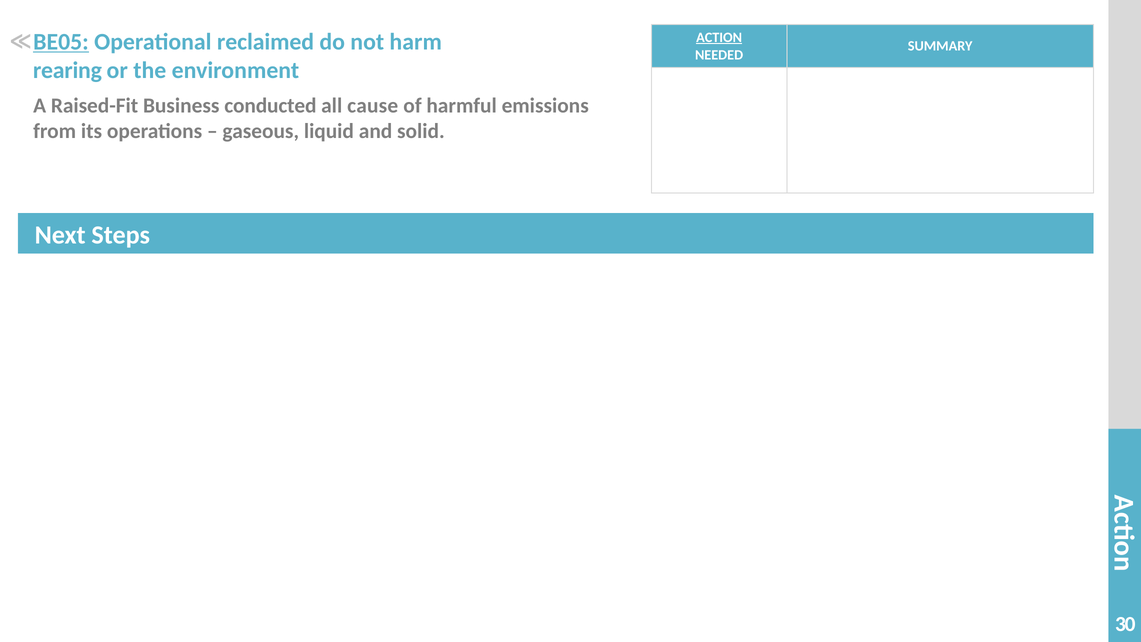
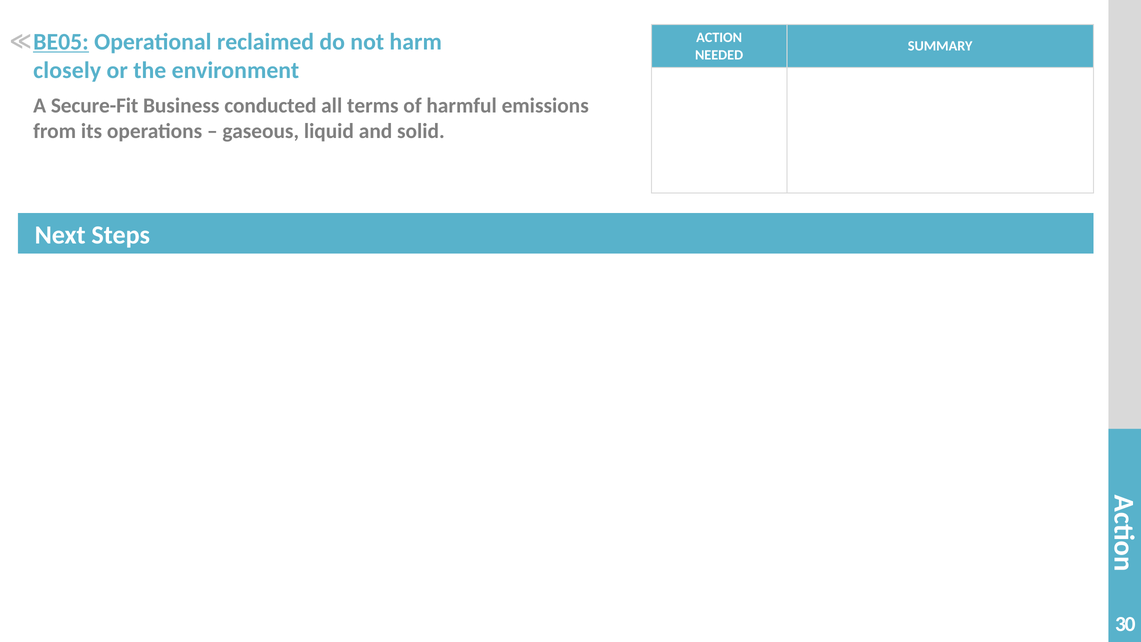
ACTION underline: present -> none
rearing: rearing -> closely
Raised-Fit: Raised-Fit -> Secure-Fit
cause: cause -> terms
